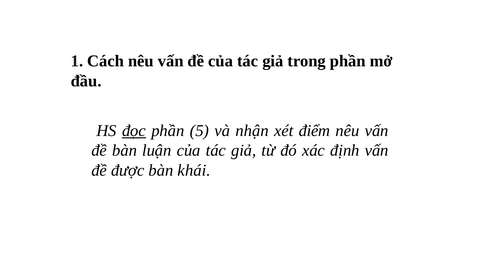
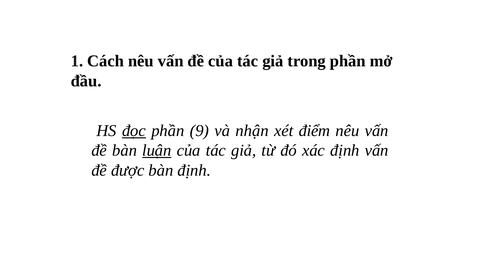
5: 5 -> 9
luận underline: none -> present
bàn khái: khái -> định
